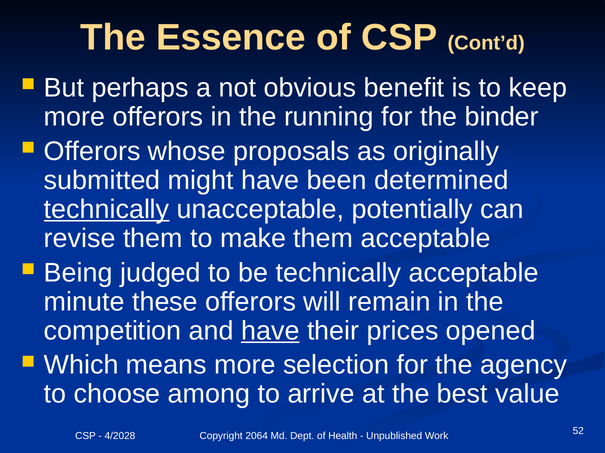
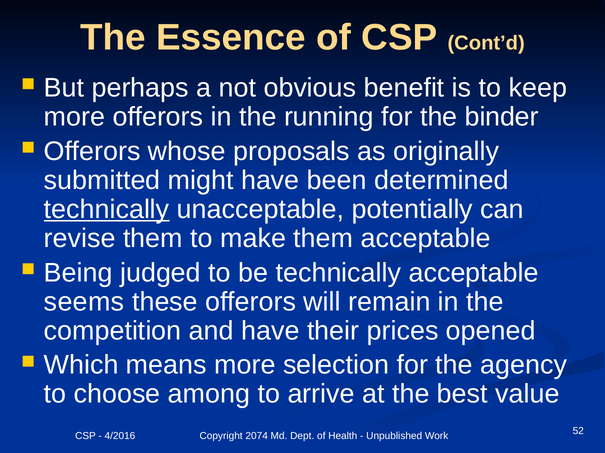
minute: minute -> seems
have at (270, 331) underline: present -> none
4/2028: 4/2028 -> 4/2016
2064: 2064 -> 2074
